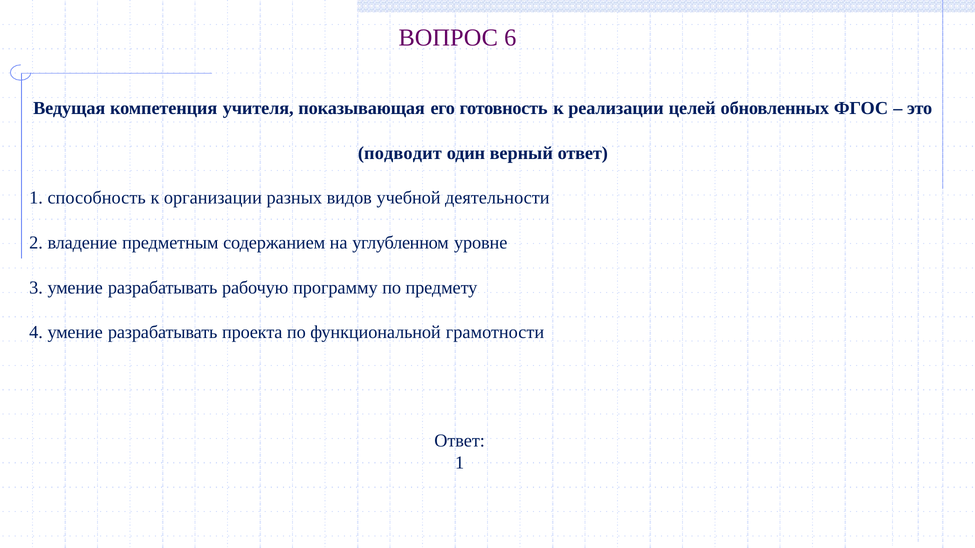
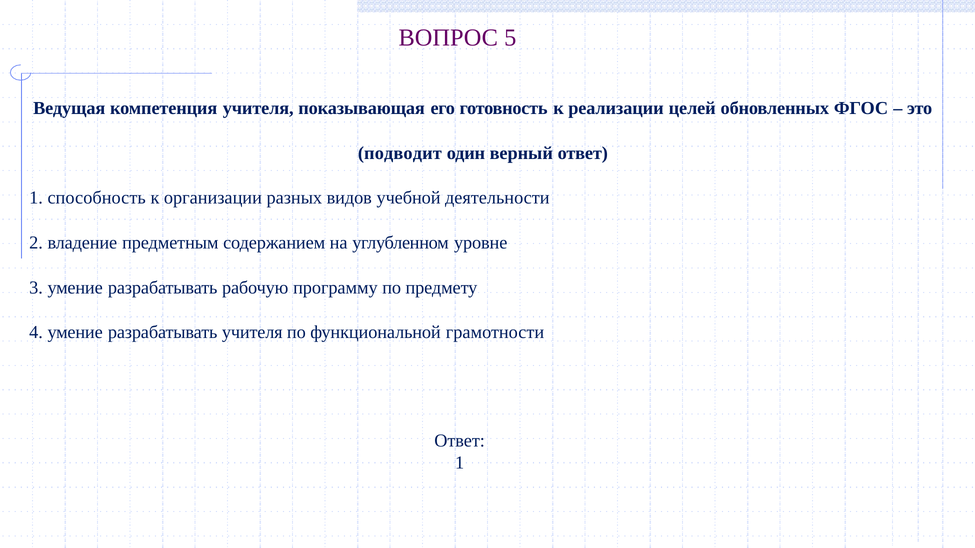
6: 6 -> 5
разрабатывать проекта: проекта -> учителя
